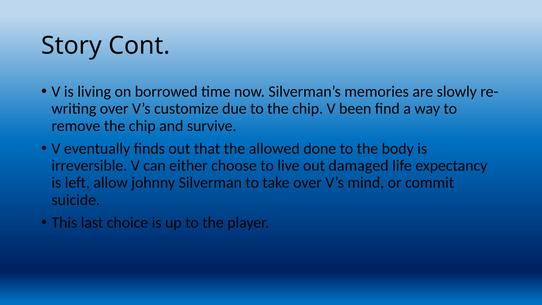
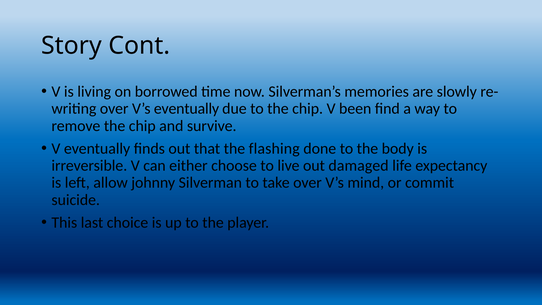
V’s customize: customize -> eventually
allowed: allowed -> flashing
